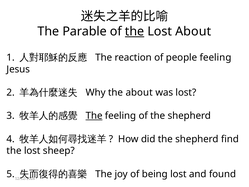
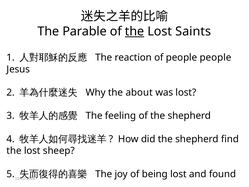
Lost About: About -> Saints
people feeling: feeling -> people
The at (94, 116) underline: present -> none
